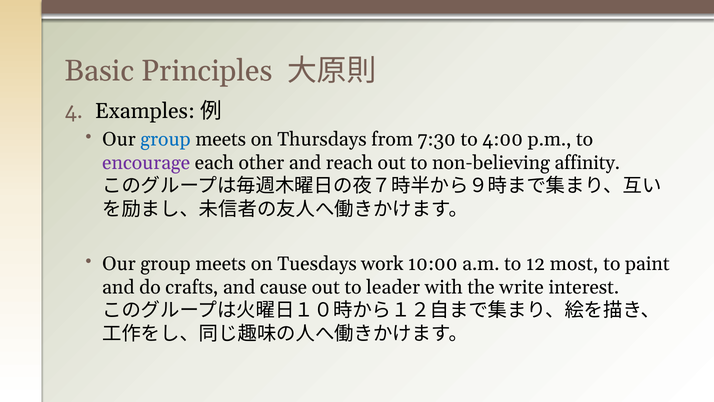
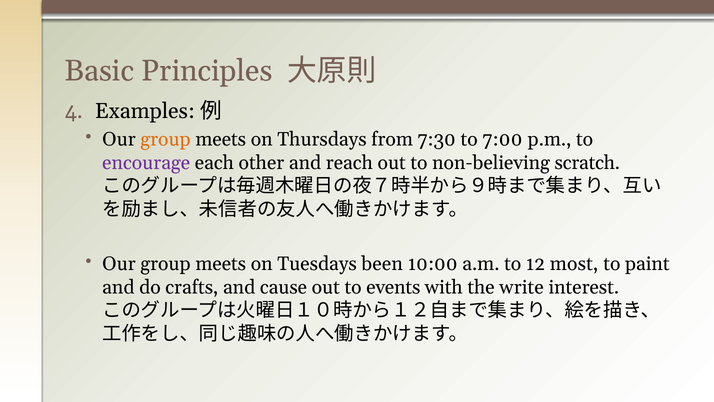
group at (166, 139) colour: blue -> orange
4:00: 4:00 -> 7:00
affinity: affinity -> scratch
work: work -> been
leader: leader -> events
